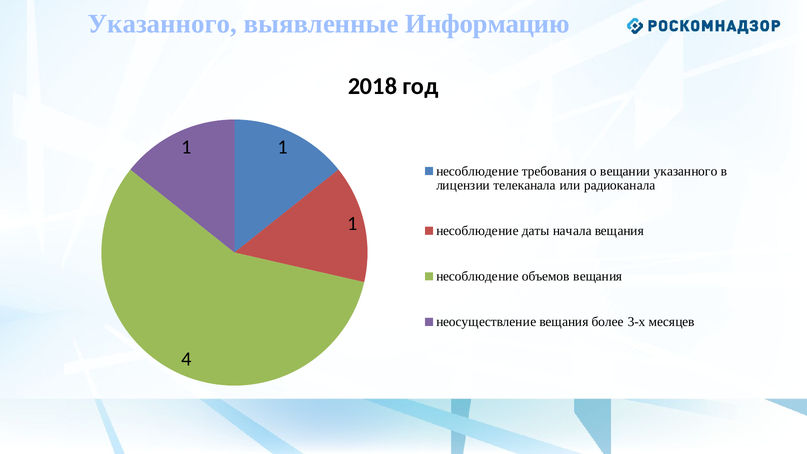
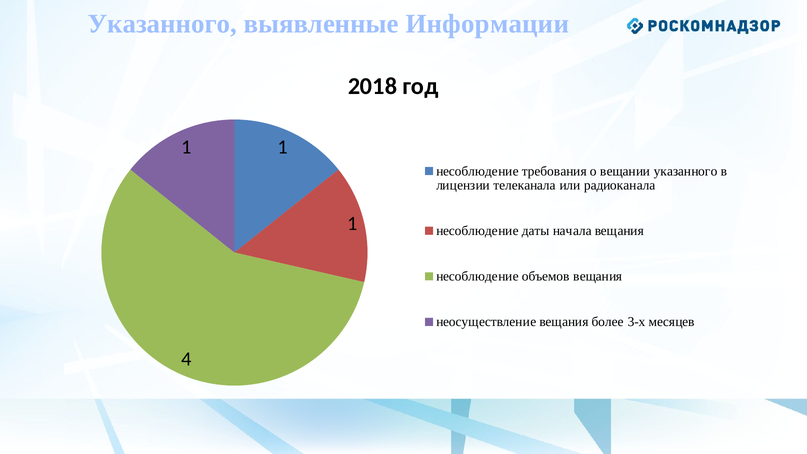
Информацию: Информацию -> Информации
